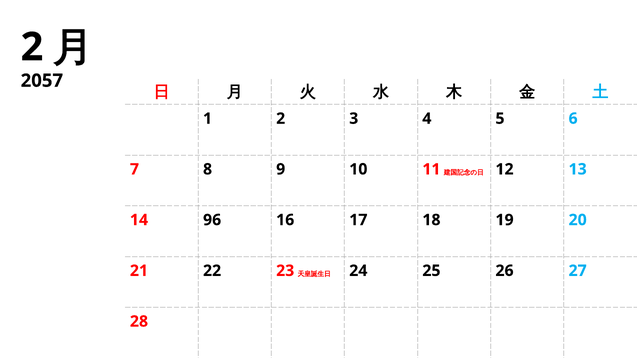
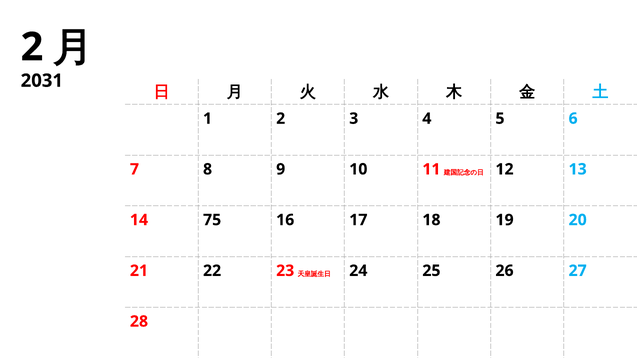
2057: 2057 -> 2031
96: 96 -> 75
